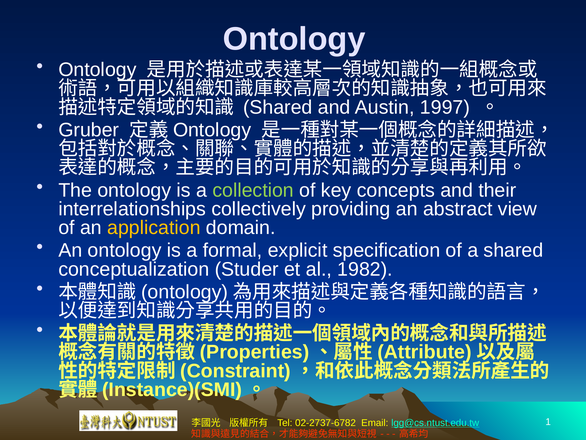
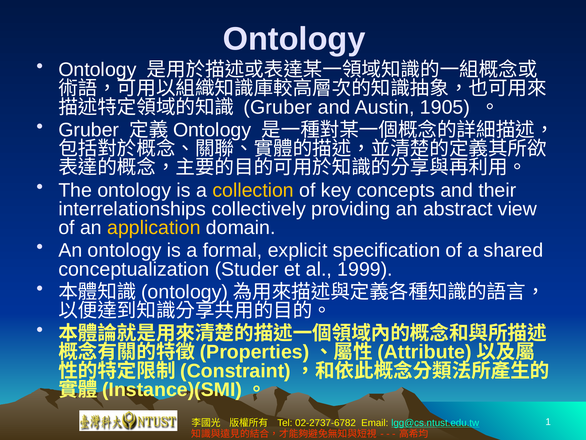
Shared at (278, 107): Shared -> Gruber
1997: 1997 -> 1905
collection colour: light green -> yellow
1982: 1982 -> 1999
